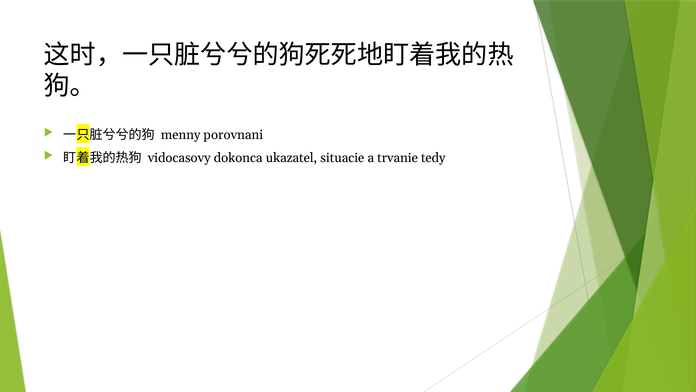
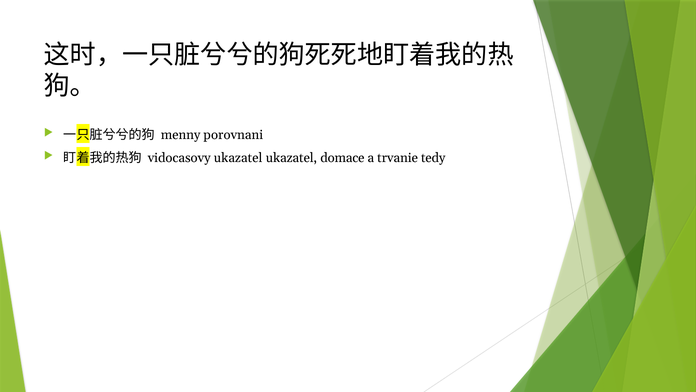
vidocasovy dokonca: dokonca -> ukazatel
situacie: situacie -> domace
